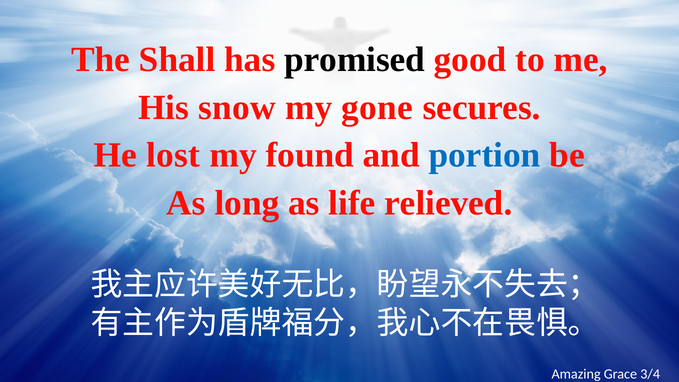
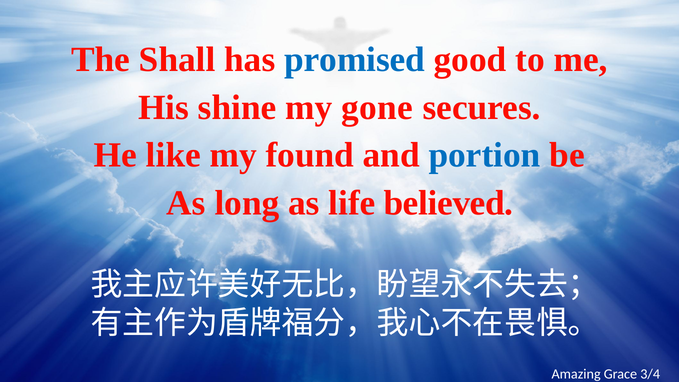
promised colour: black -> blue
snow: snow -> shine
lost: lost -> like
relieved: relieved -> believed
